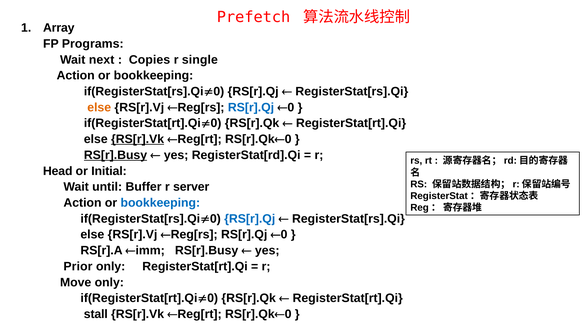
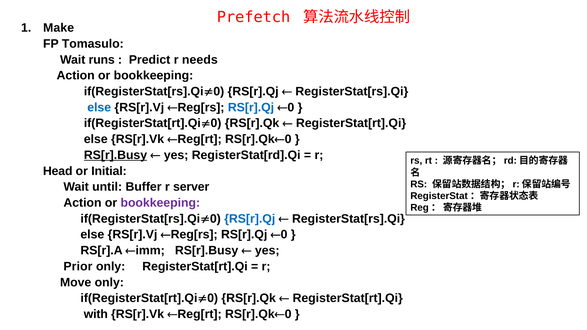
Array: Array -> Make
Programs: Programs -> Tomasulo
next: next -> runs
Copies: Copies -> Predict
single: single -> needs
else at (99, 107) colour: orange -> blue
RS[r].Vk at (138, 139) underline: present -> none
bookkeeping at (160, 203) colour: blue -> purple
stall: stall -> with
